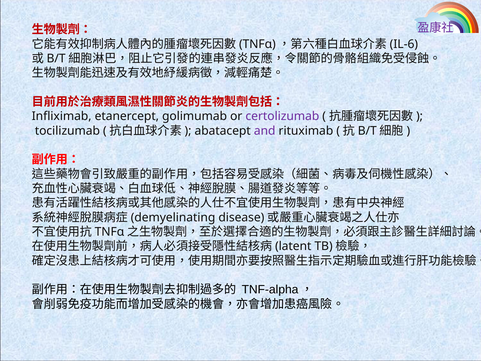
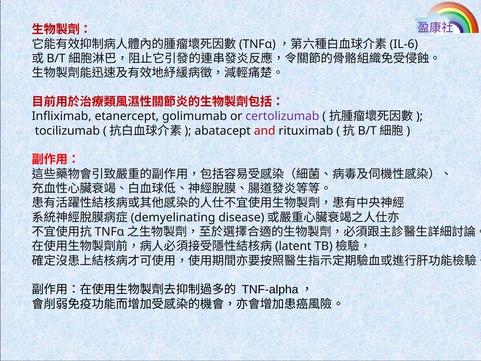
and colour: purple -> red
